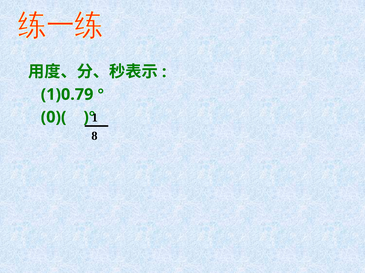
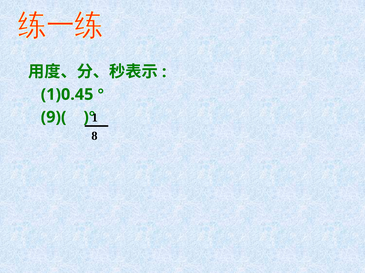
1)0.79: 1)0.79 -> 1)0.45
0)(: 0)( -> 9)(
